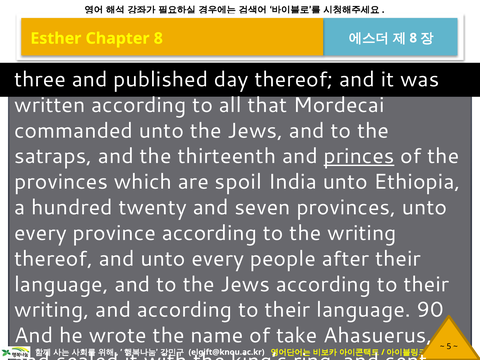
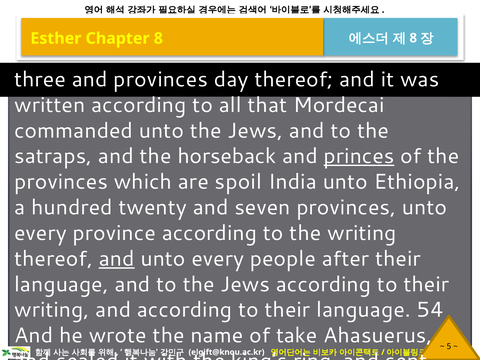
and published: published -> provinces
the thirteenth: thirteenth -> horseback
and at (117, 259) underline: none -> present
90: 90 -> 54
